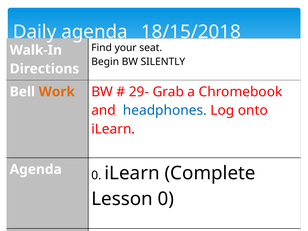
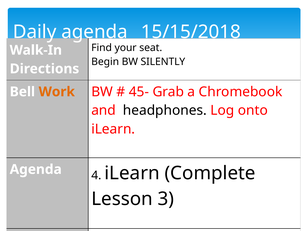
18/15/2018: 18/15/2018 -> 15/15/2018
29-: 29- -> 45-
headphones colour: blue -> black
Agenda 0: 0 -> 4
Lesson 0: 0 -> 3
